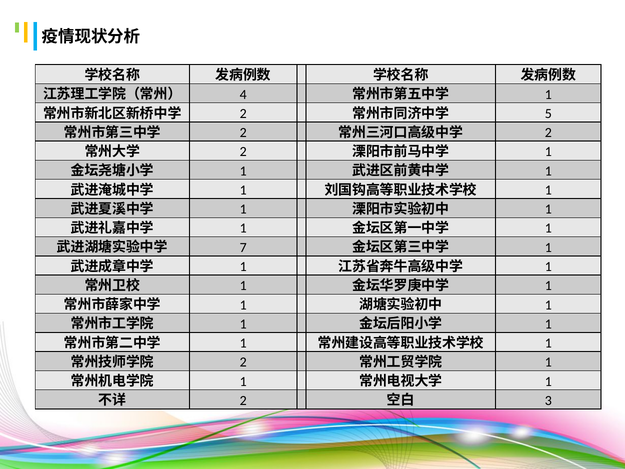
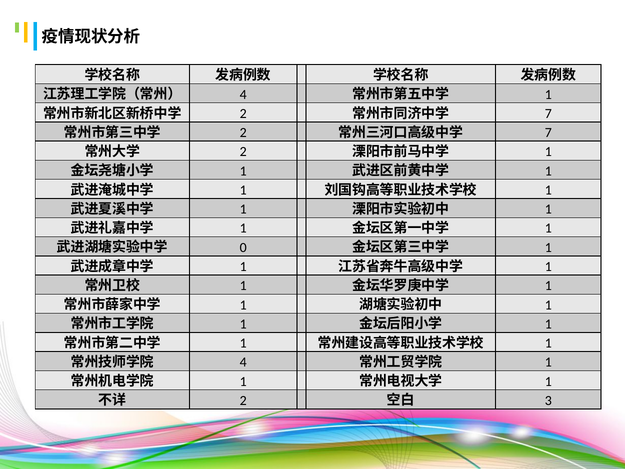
5 at (548, 114): 5 -> 7
2 at (548, 133): 2 -> 7
7: 7 -> 0
2 at (243, 362): 2 -> 4
